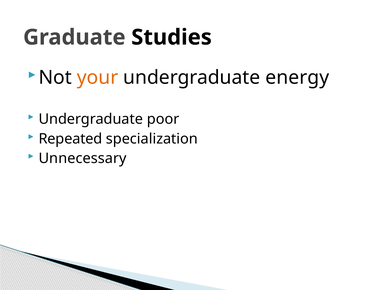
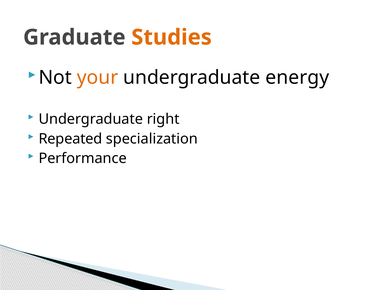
Studies colour: black -> orange
poor: poor -> right
Unnecessary: Unnecessary -> Performance
